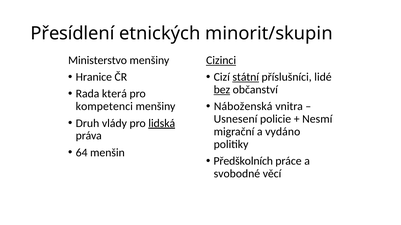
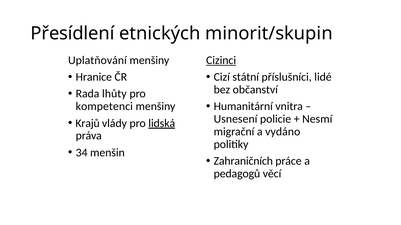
Ministerstvo: Ministerstvo -> Uplatňování
státní underline: present -> none
bez underline: present -> none
která: která -> lhůty
Náboženská: Náboženská -> Humanitární
Druh: Druh -> Krajů
64: 64 -> 34
Předškolních: Předškolních -> Zahraničních
svobodné: svobodné -> pedagogů
